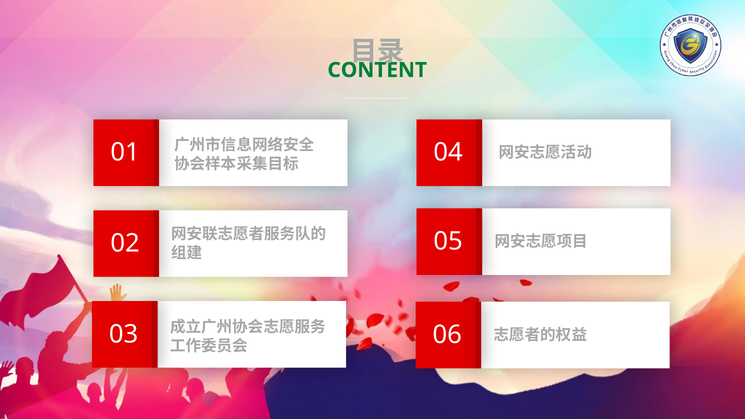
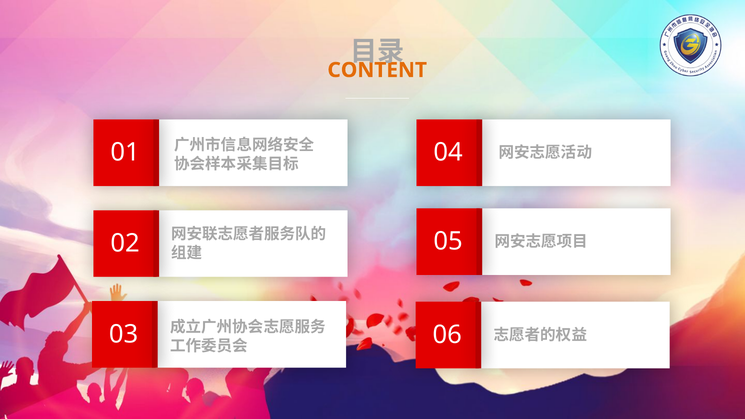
CONTENT colour: green -> orange
